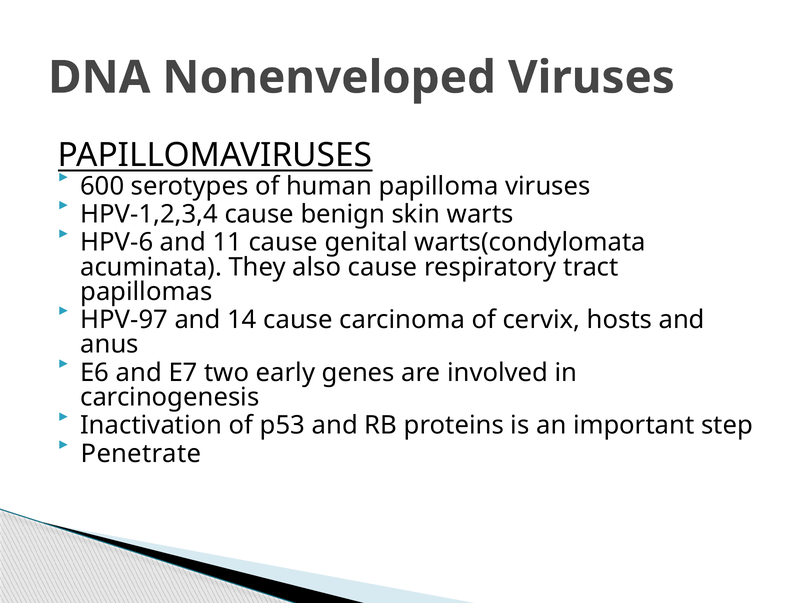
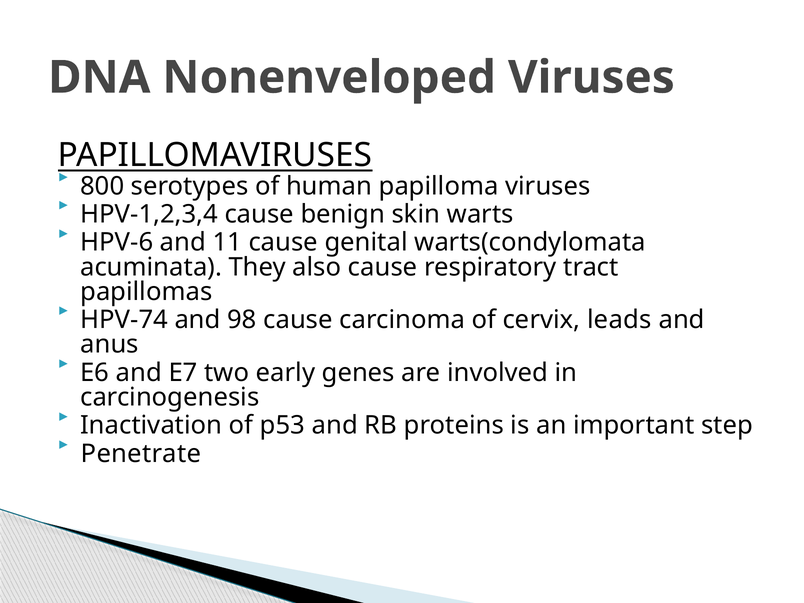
600: 600 -> 800
HPV-97: HPV-97 -> HPV-74
14: 14 -> 98
hosts: hosts -> leads
